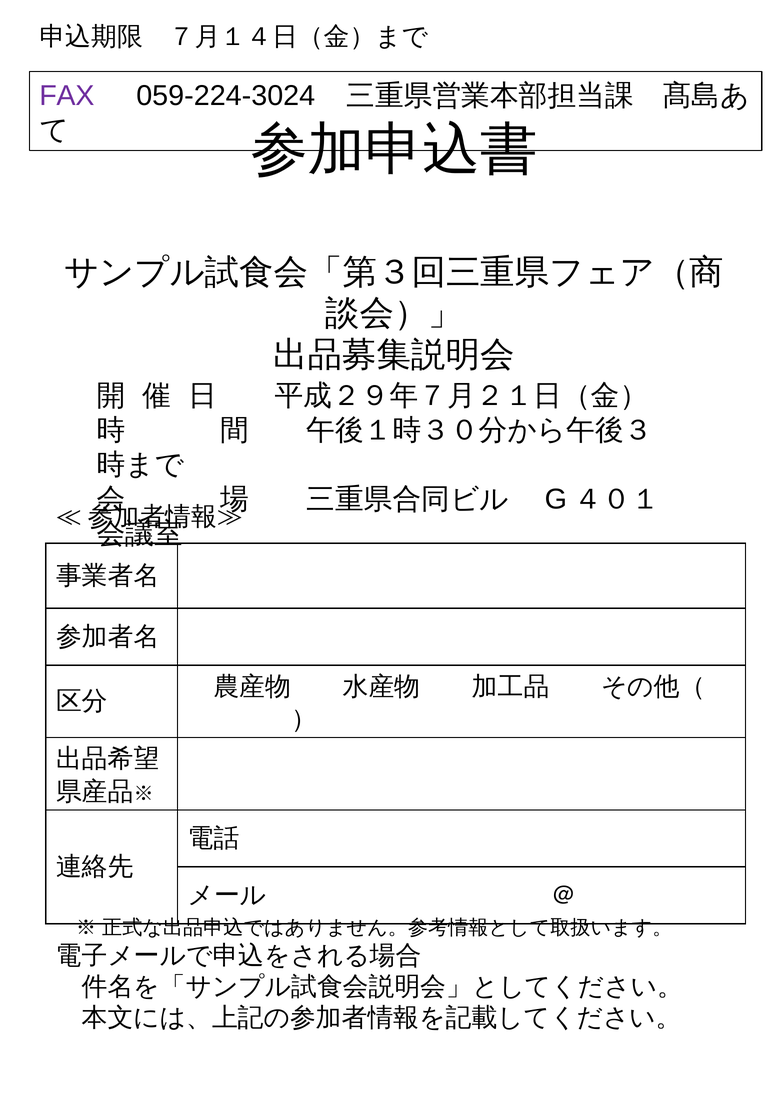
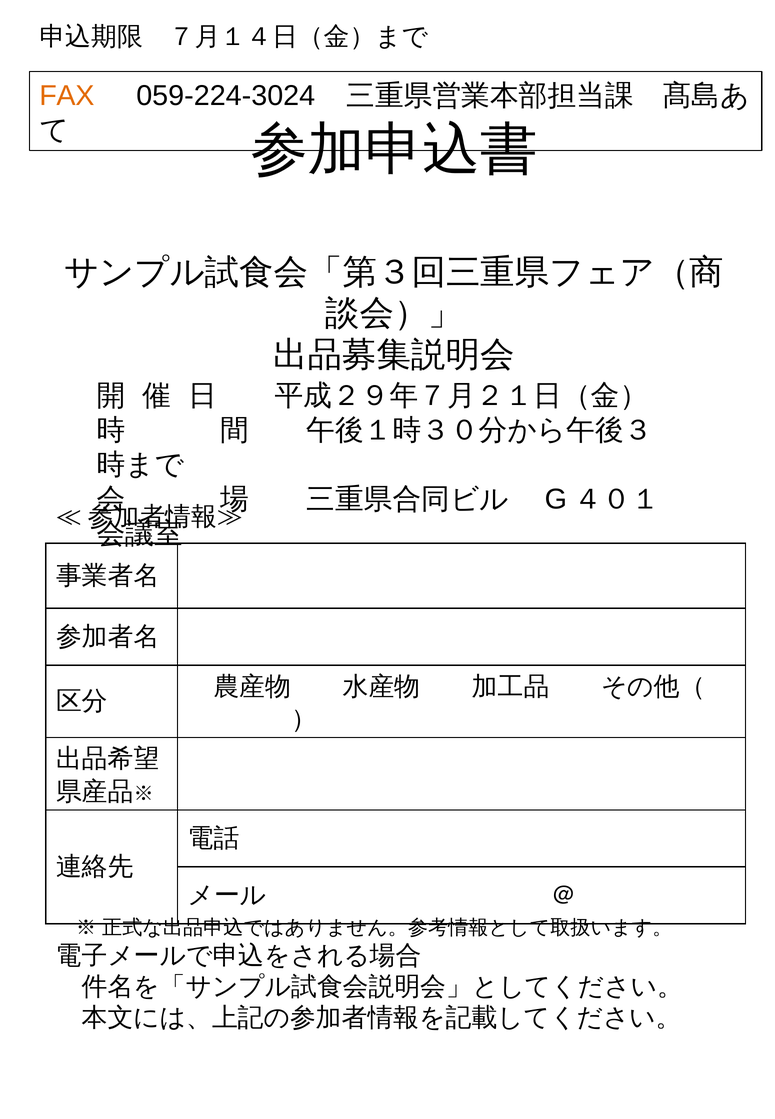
FAX colour: purple -> orange
